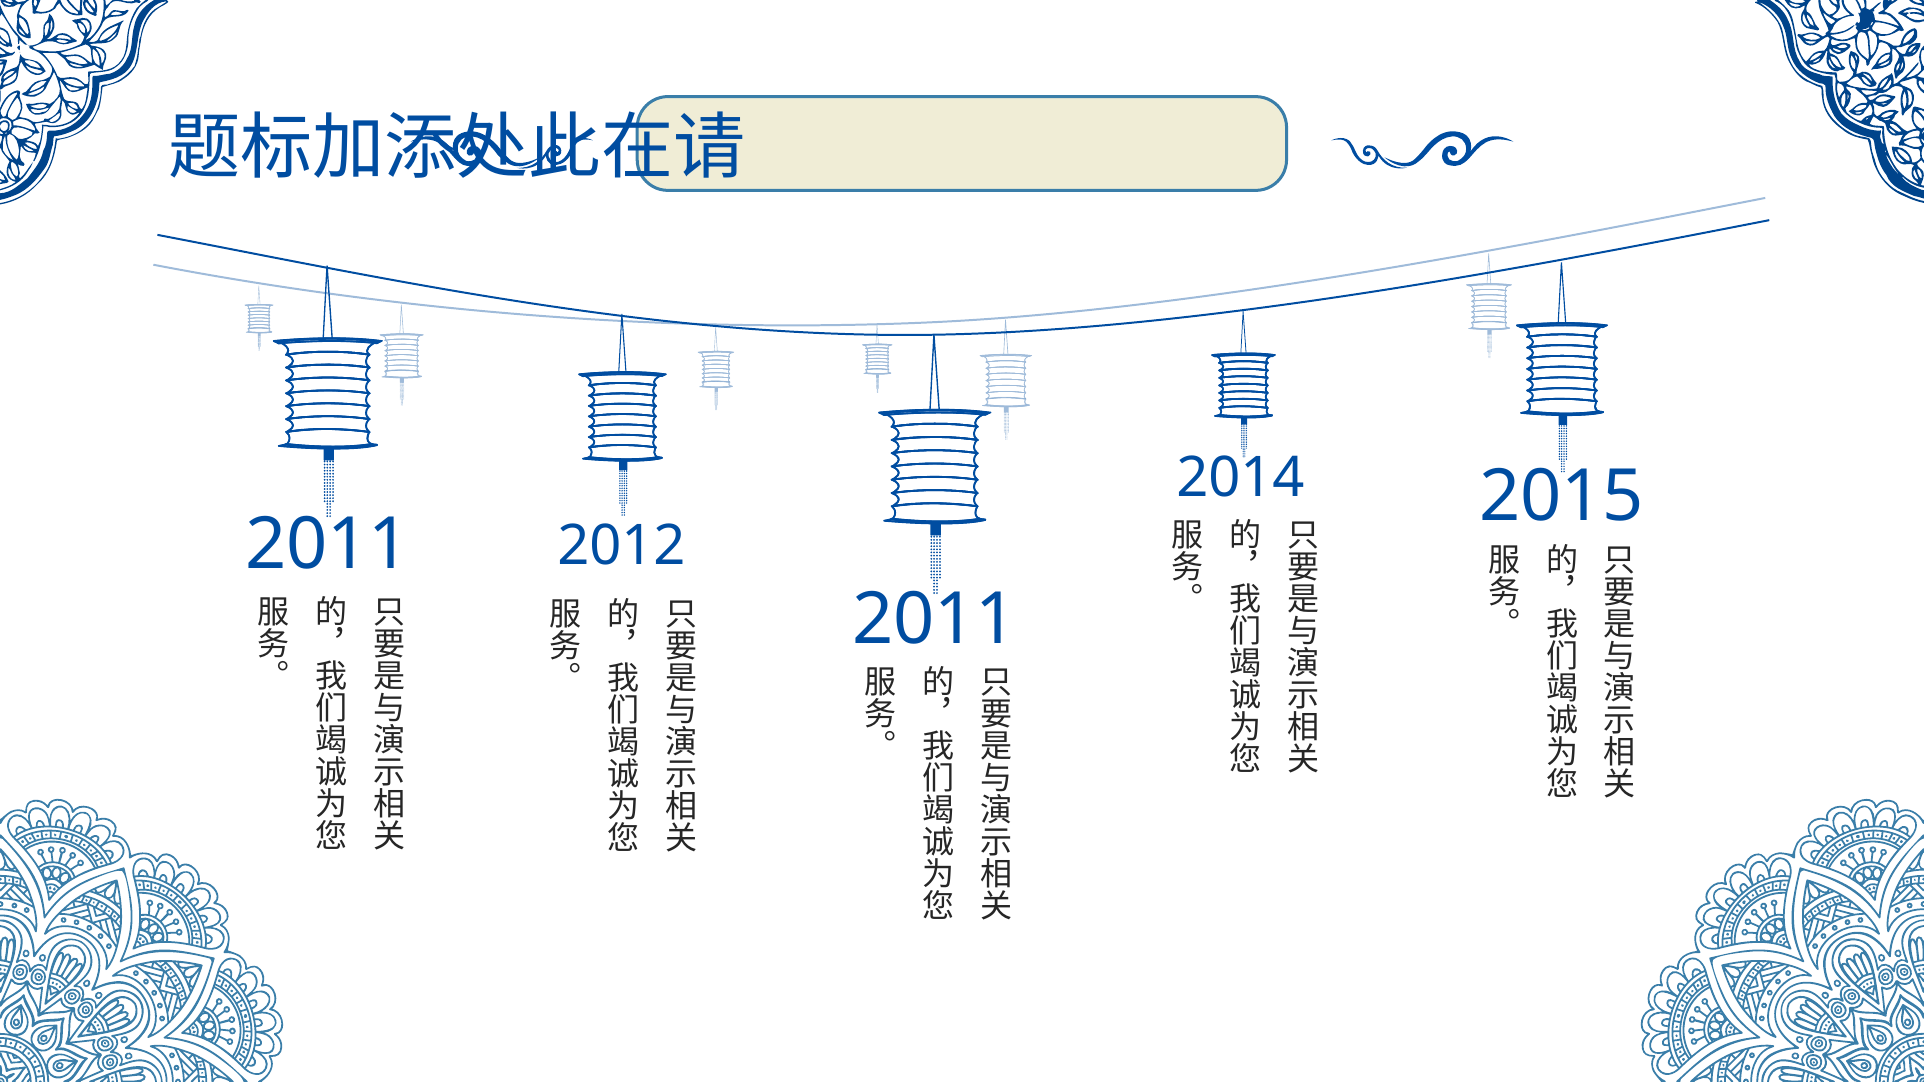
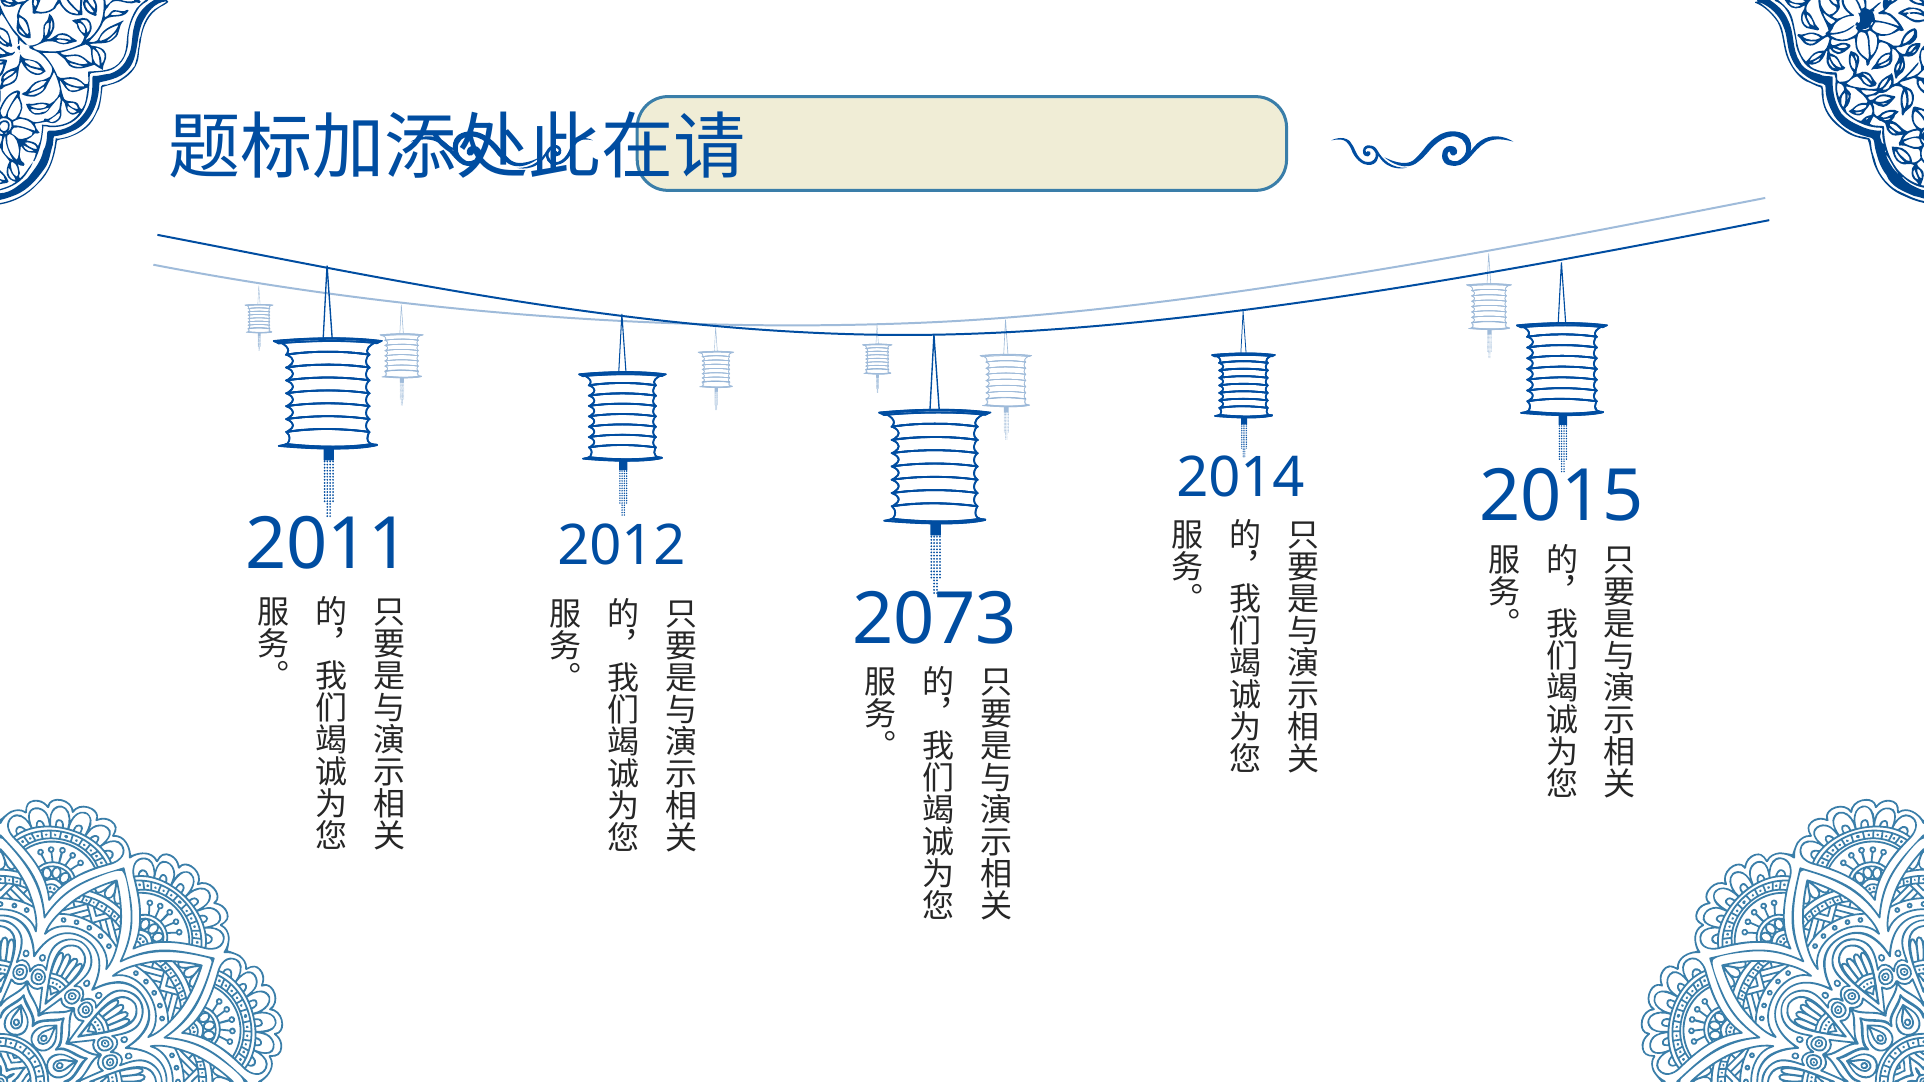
2011 at (935, 620): 2011 -> 2073
